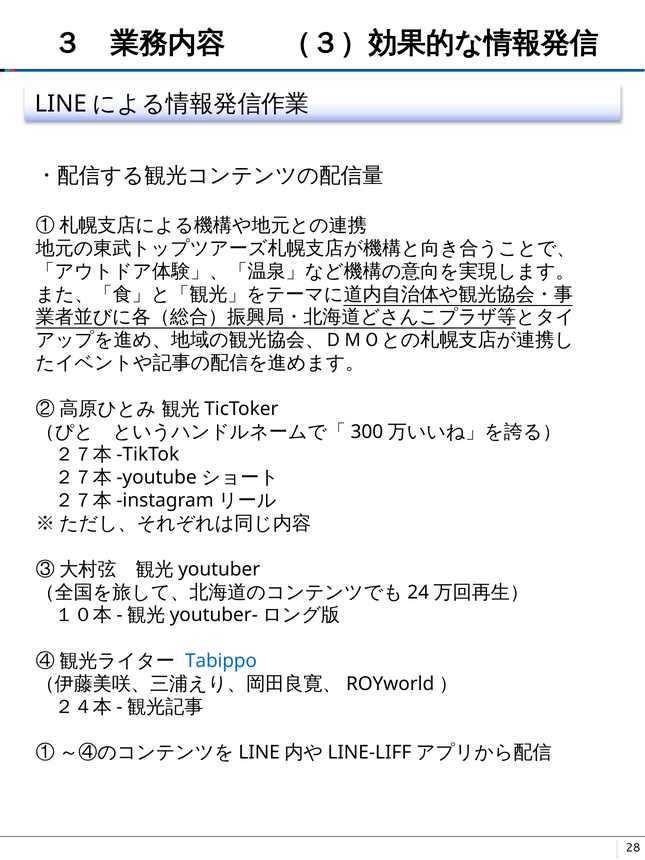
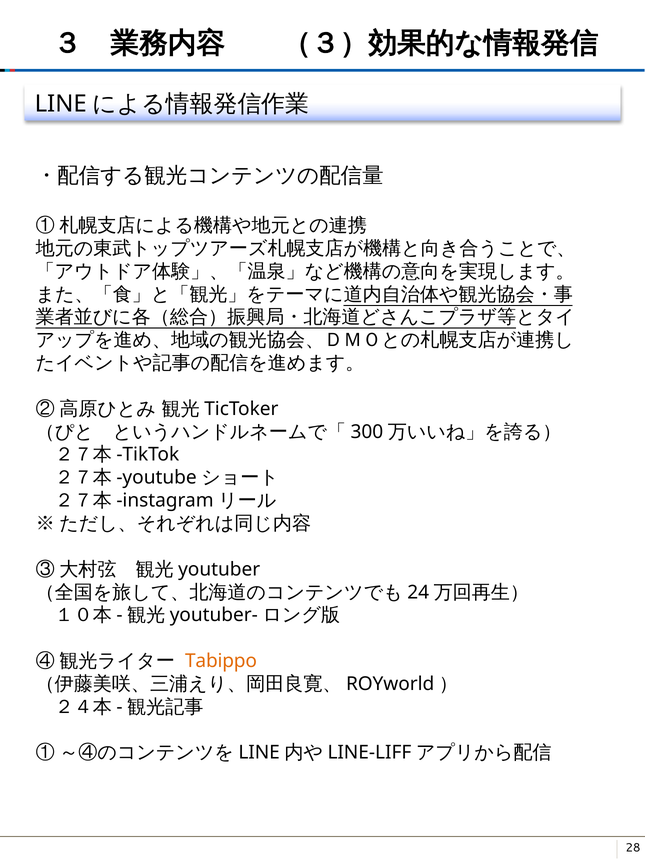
Tabippo colour: blue -> orange
